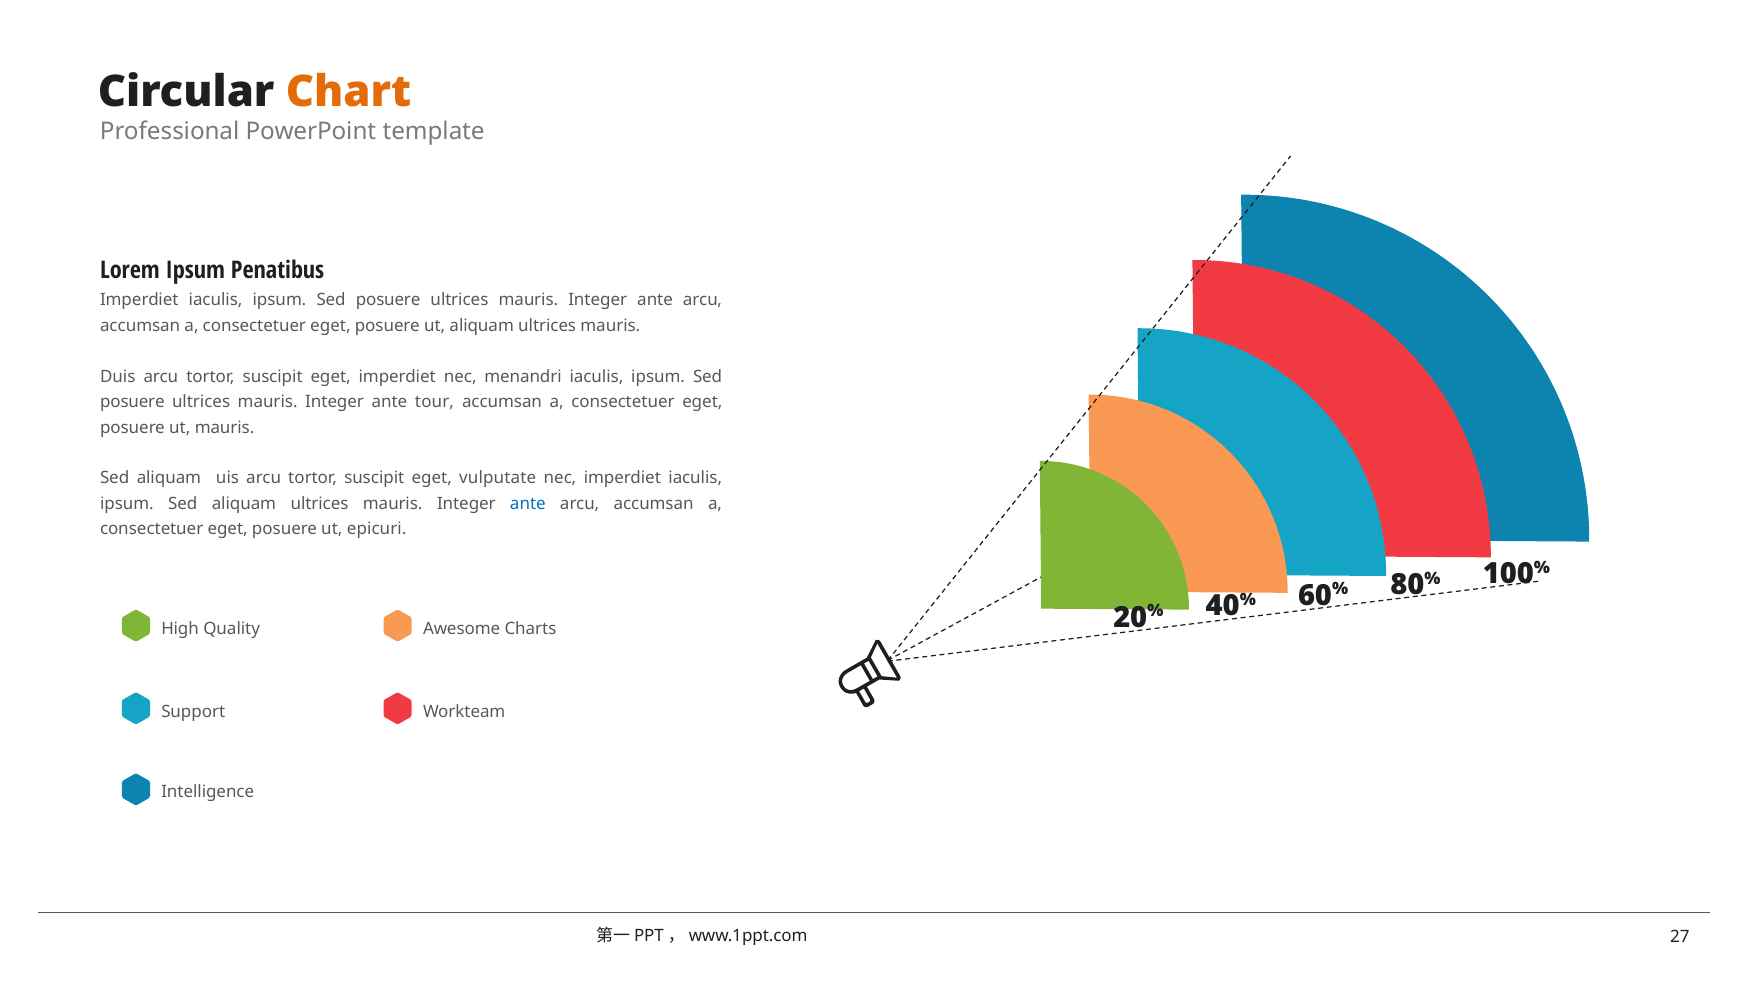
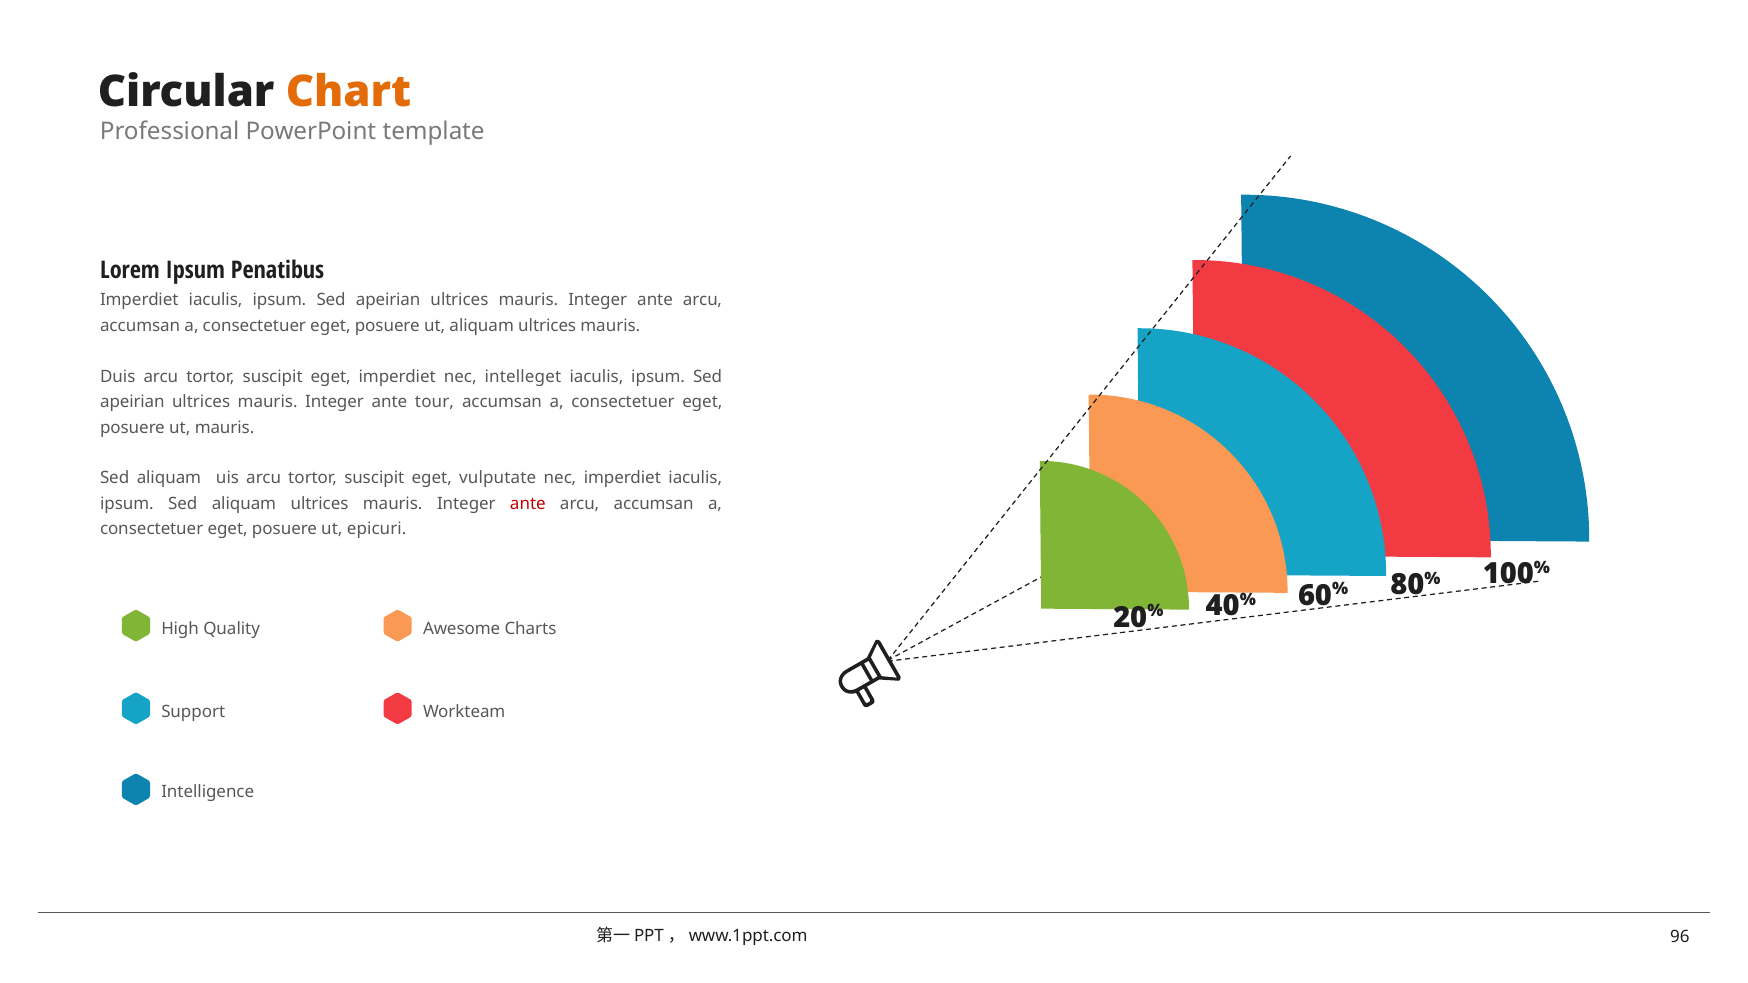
posuere at (388, 300): posuere -> apeirian
menandri: menandri -> intelleget
posuere at (132, 402): posuere -> apeirian
ante at (528, 504) colour: blue -> red
27: 27 -> 96
